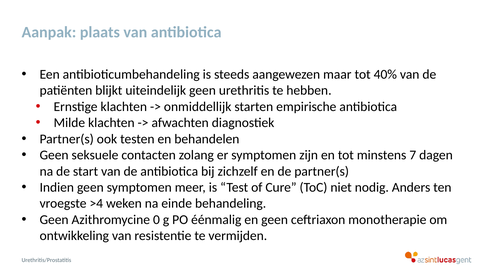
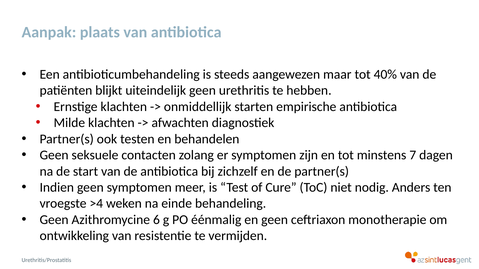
0: 0 -> 6
